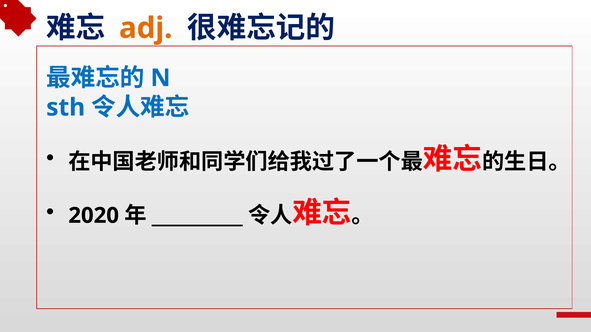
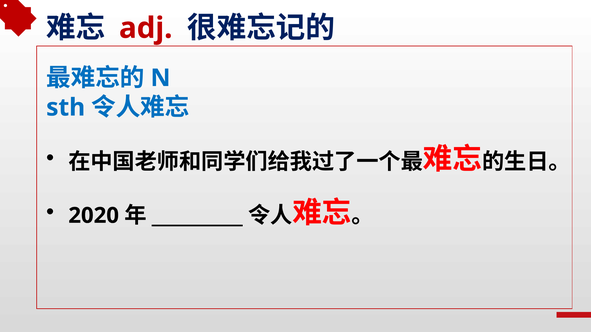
adj colour: orange -> red
